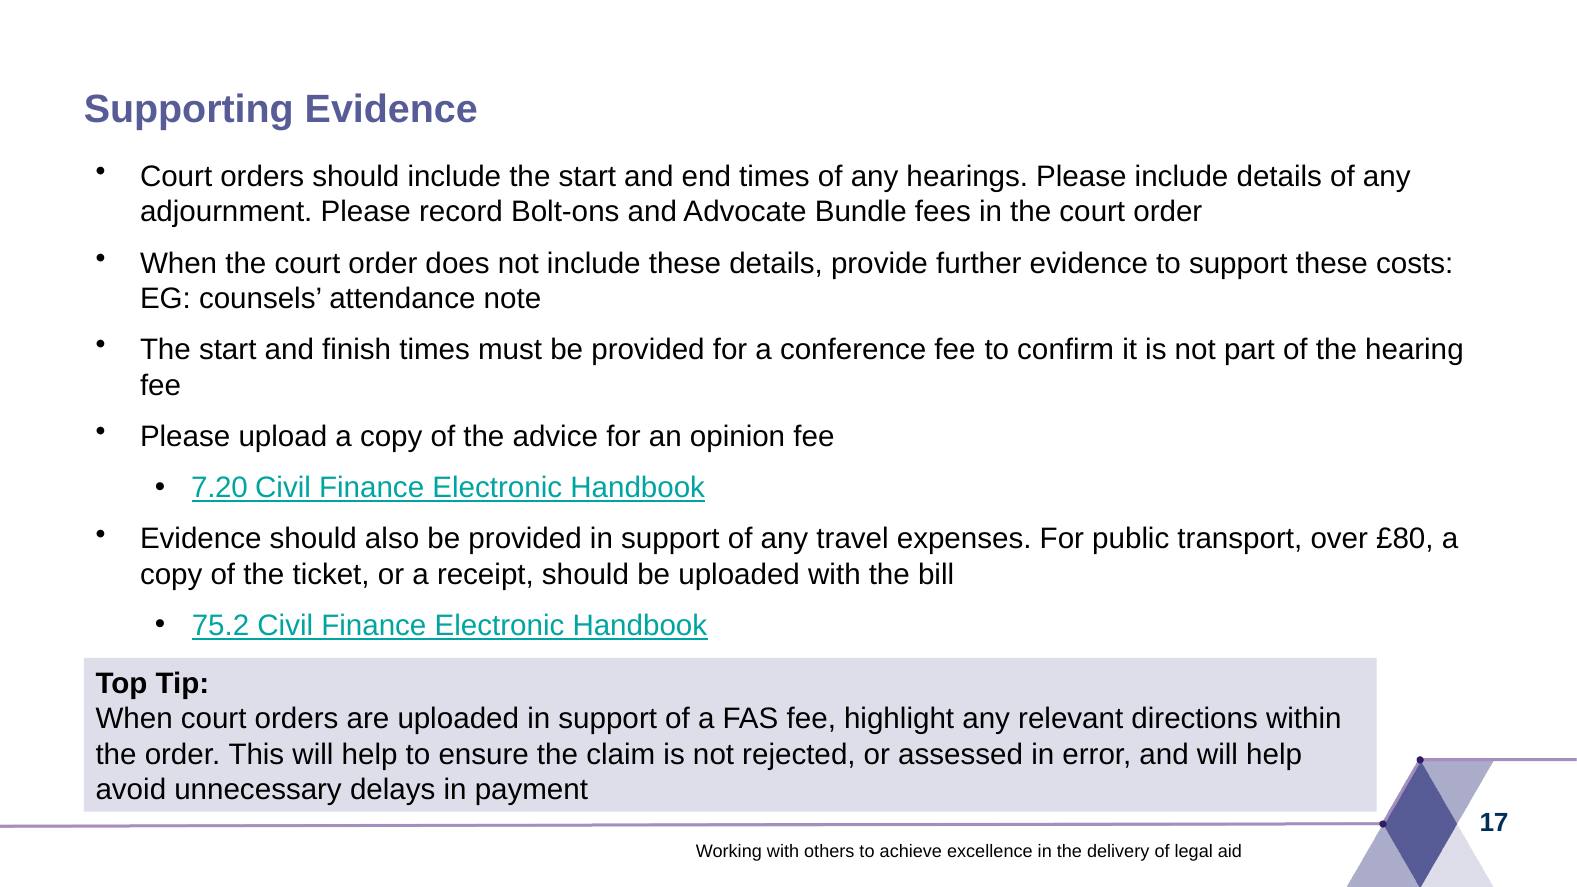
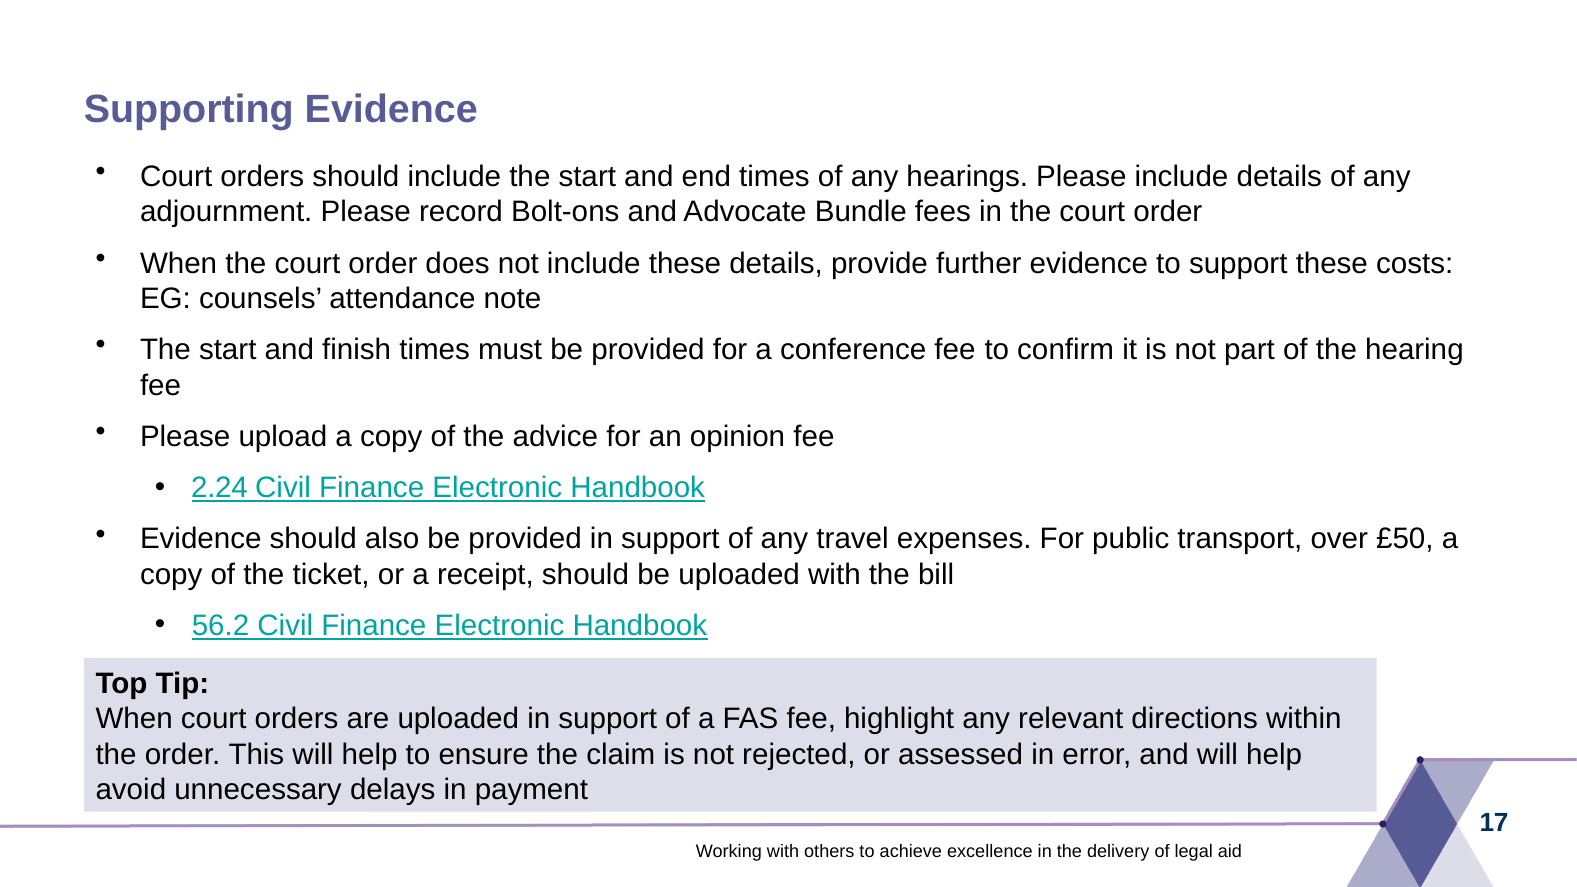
7.20: 7.20 -> 2.24
£80: £80 -> £50
75.2: 75.2 -> 56.2
